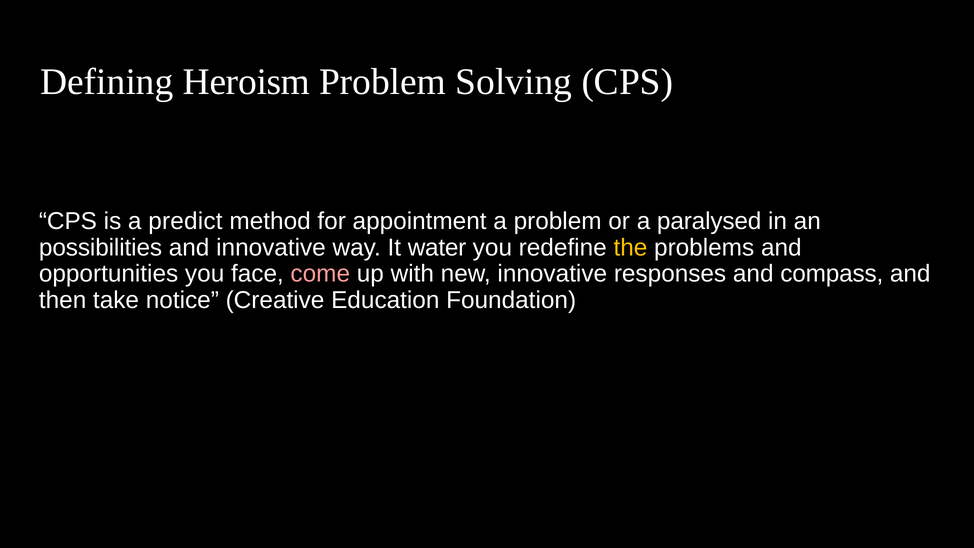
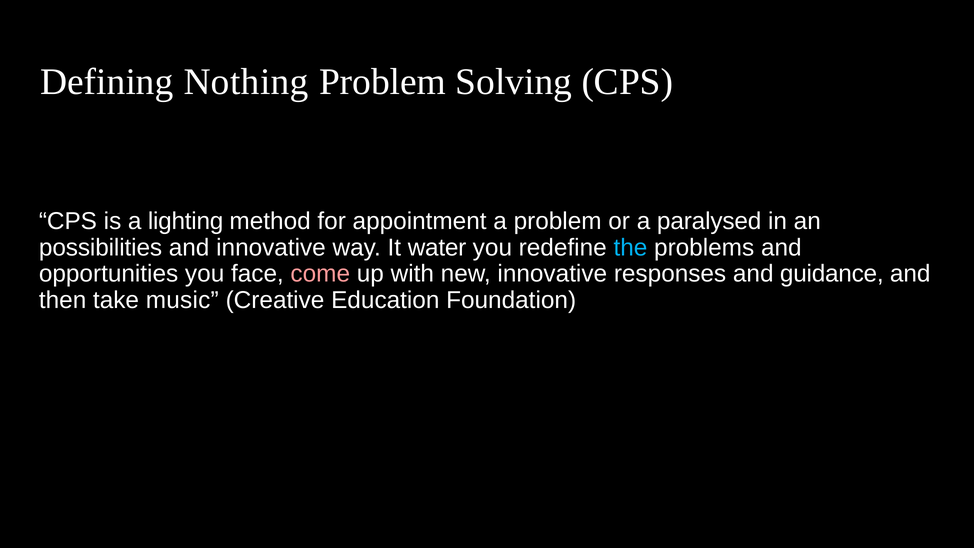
Heroism: Heroism -> Nothing
predict: predict -> lighting
the colour: yellow -> light blue
compass: compass -> guidance
notice: notice -> music
